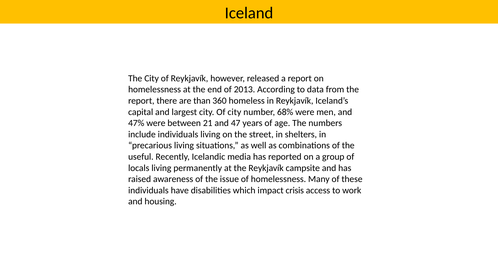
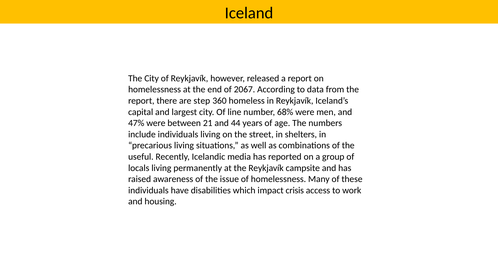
2013: 2013 -> 2067
than: than -> step
Of city: city -> line
47: 47 -> 44
